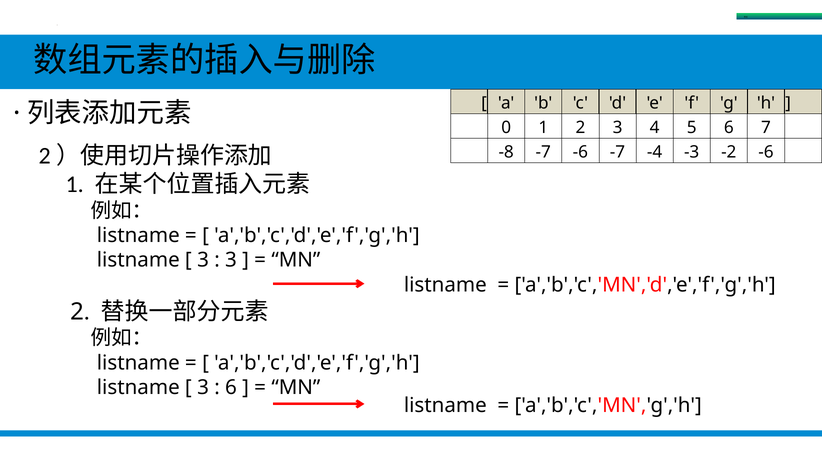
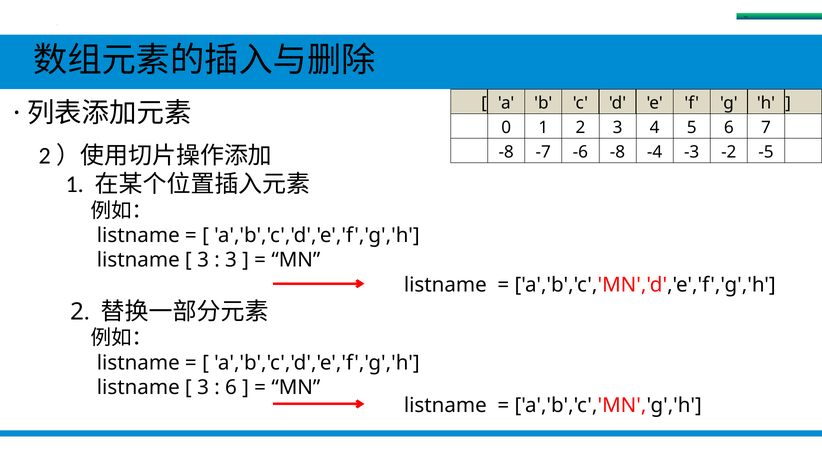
-6 -7: -7 -> -8
-2 -6: -6 -> -5
